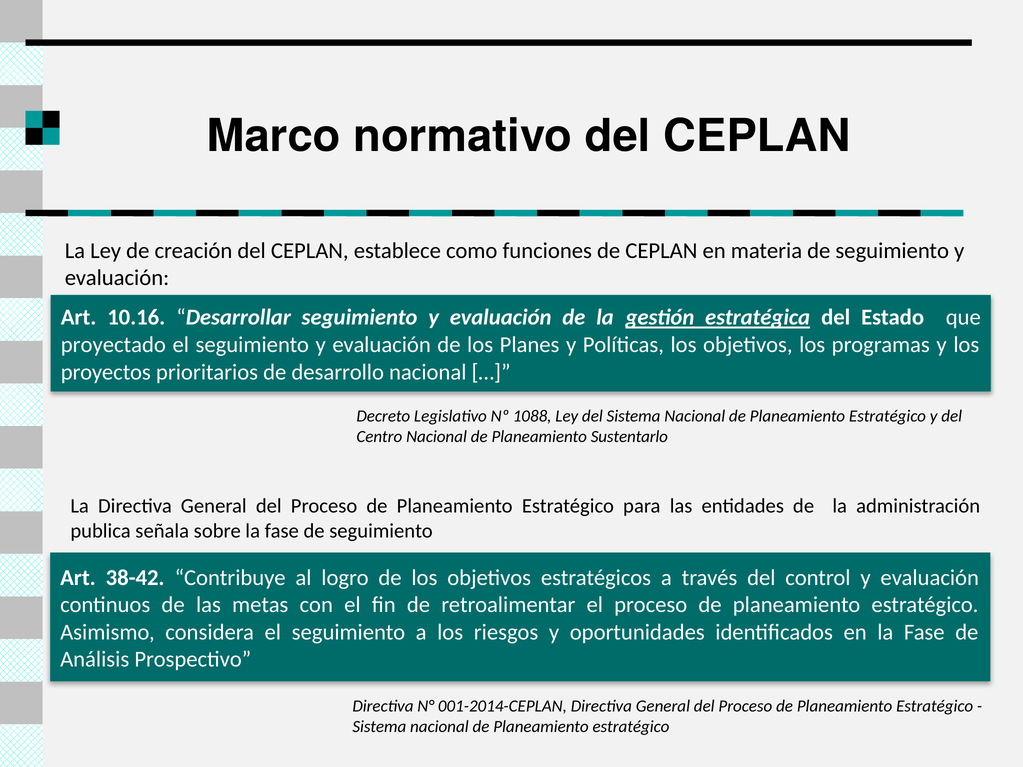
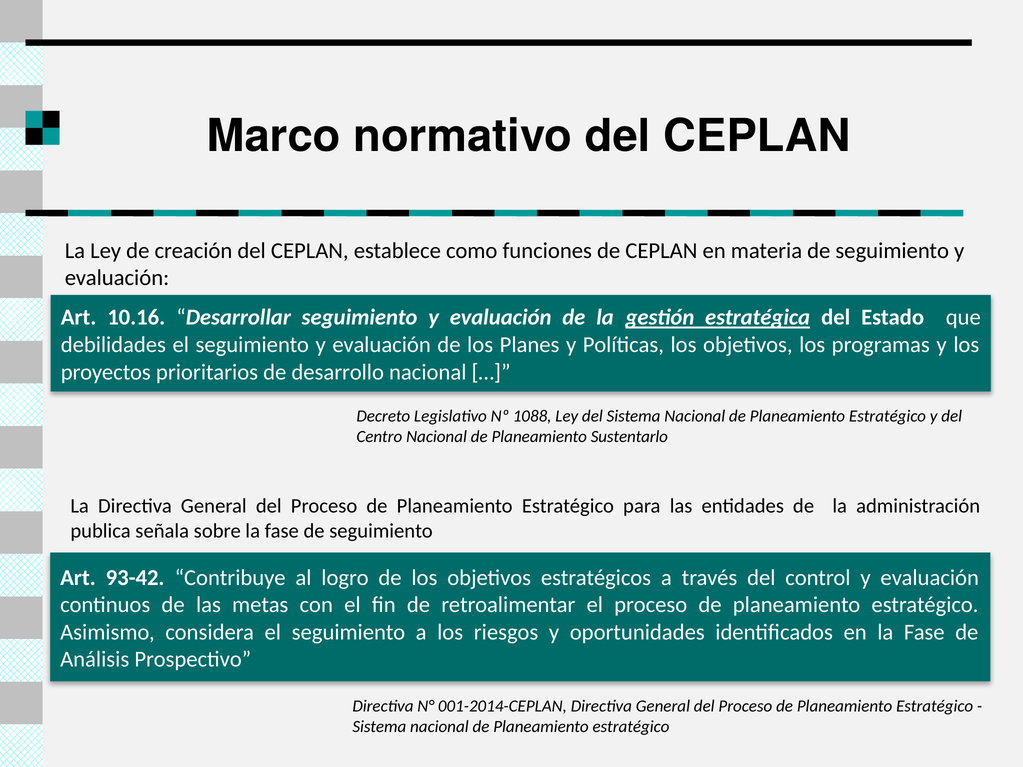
proyectado: proyectado -> debilidades
38-42: 38-42 -> 93-42
